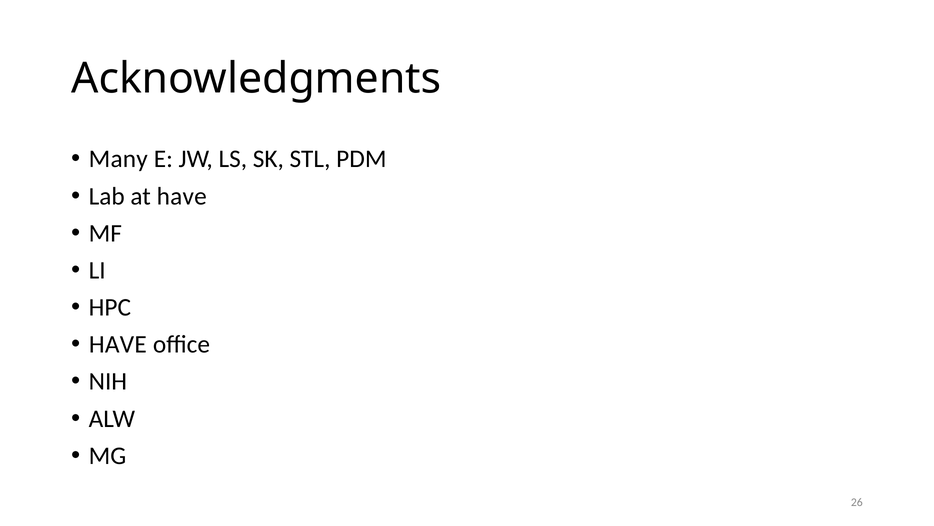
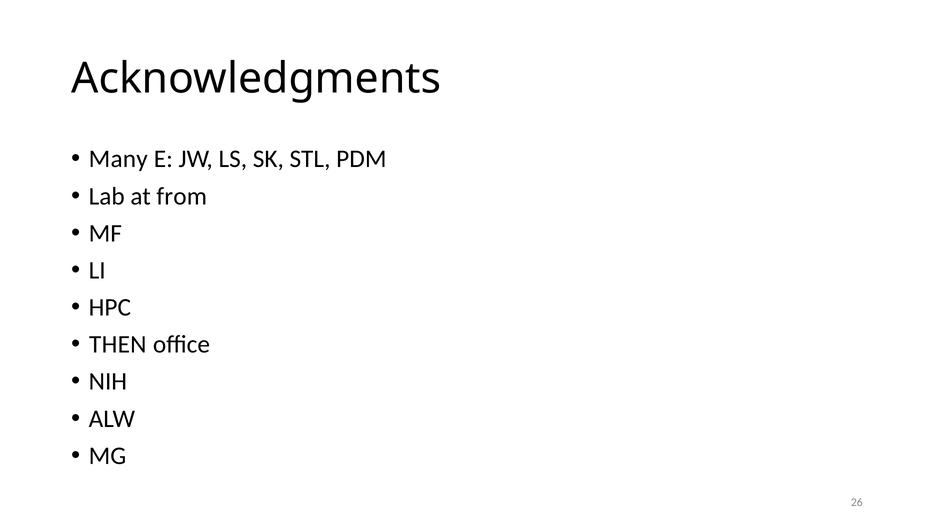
at have: have -> from
HAVE at (118, 344): HAVE -> THEN
